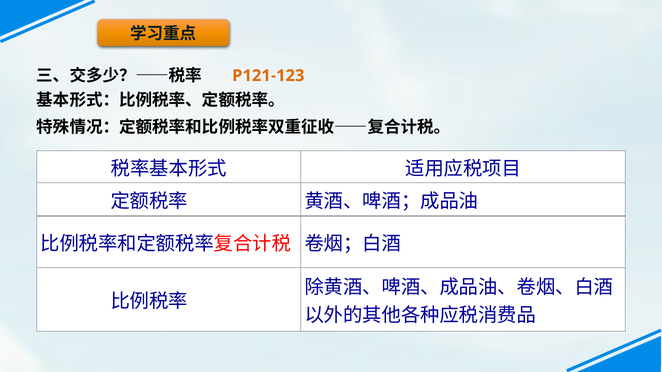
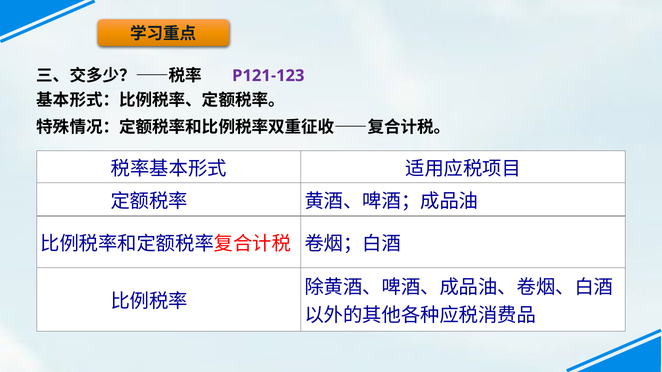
P121-123 colour: orange -> purple
